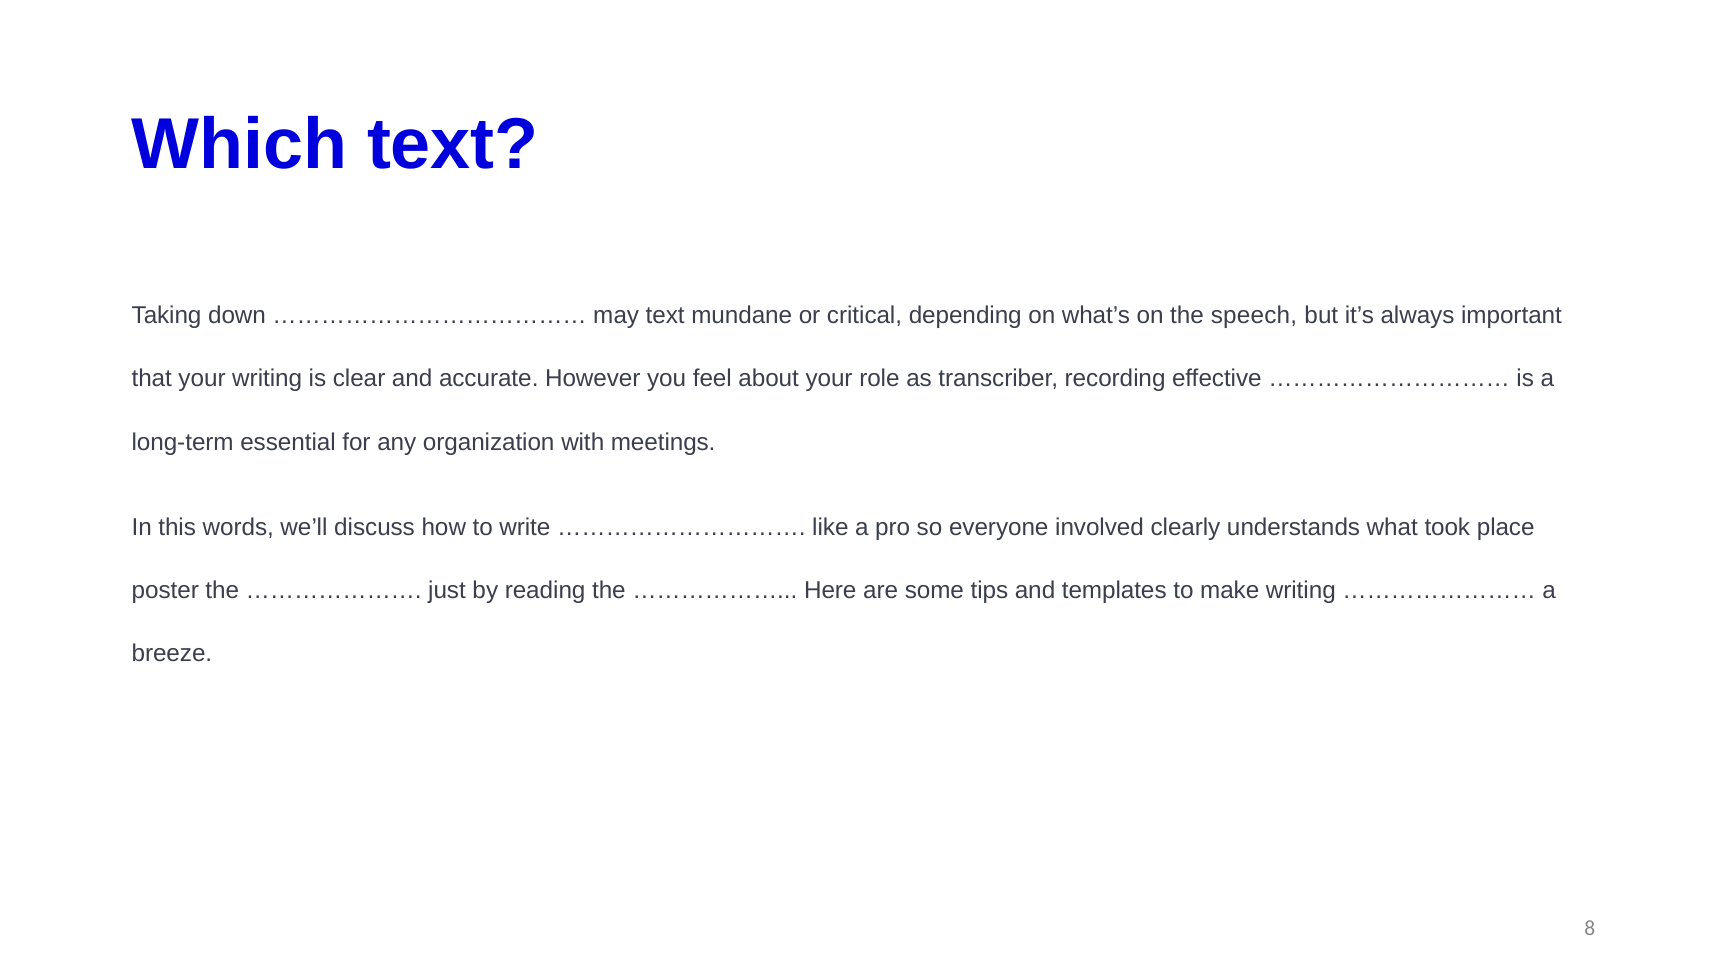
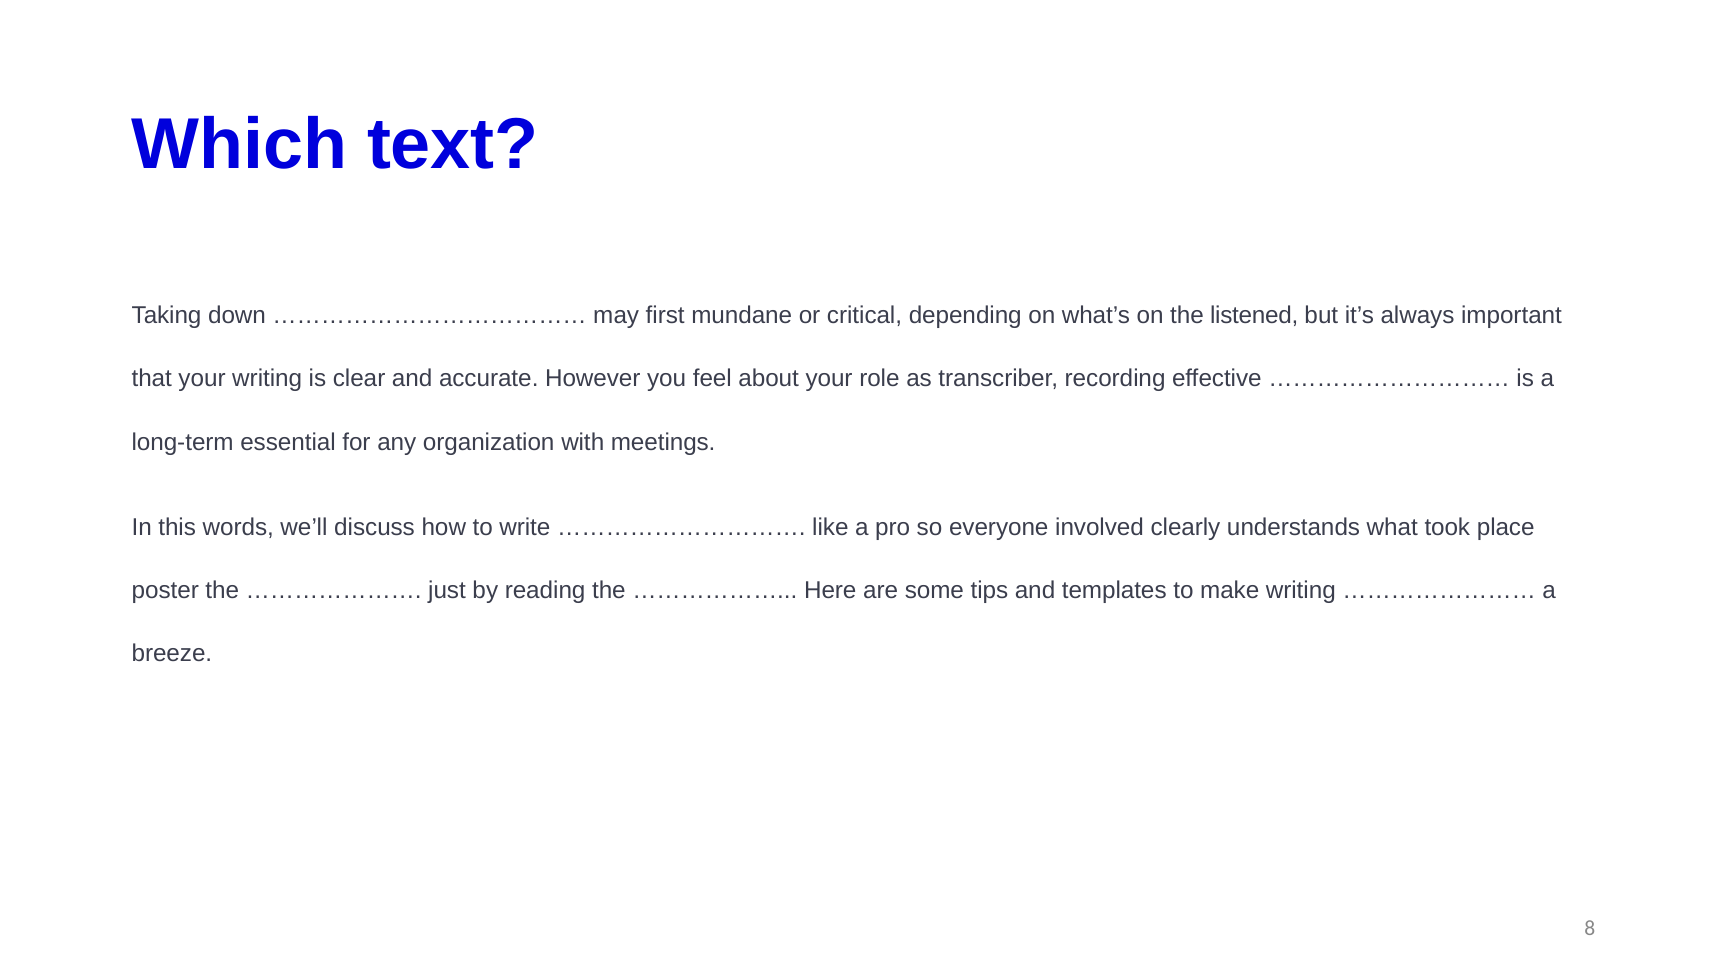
may text: text -> first
speech: speech -> listened
